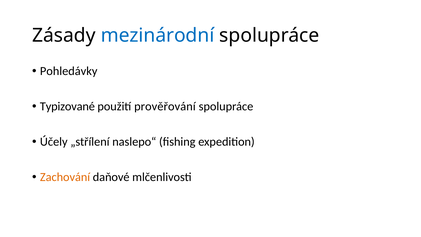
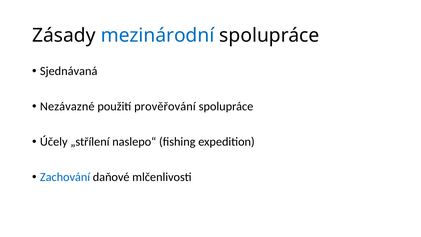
Pohledávky: Pohledávky -> Sjednávaná
Typizované: Typizované -> Nezávazné
Zachování colour: orange -> blue
